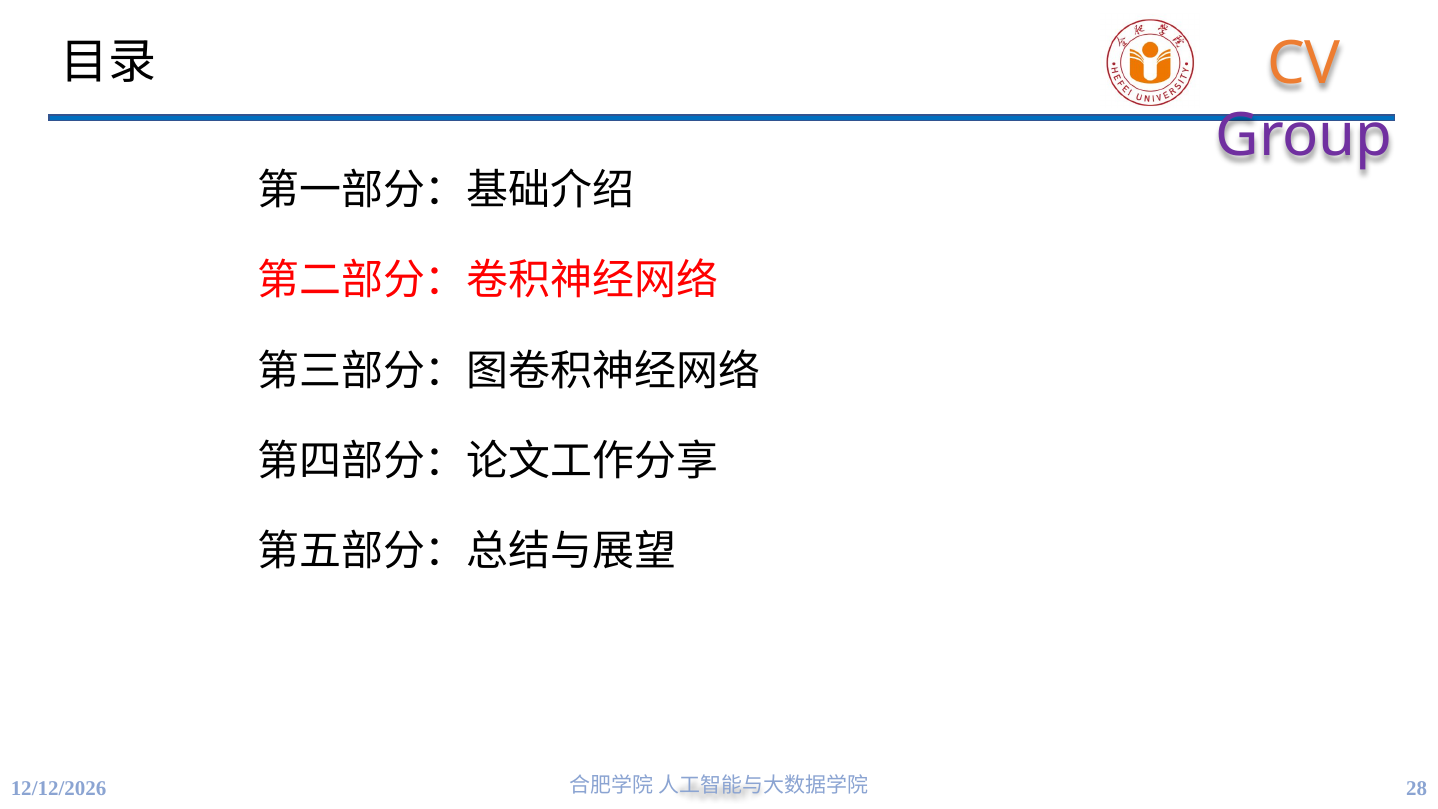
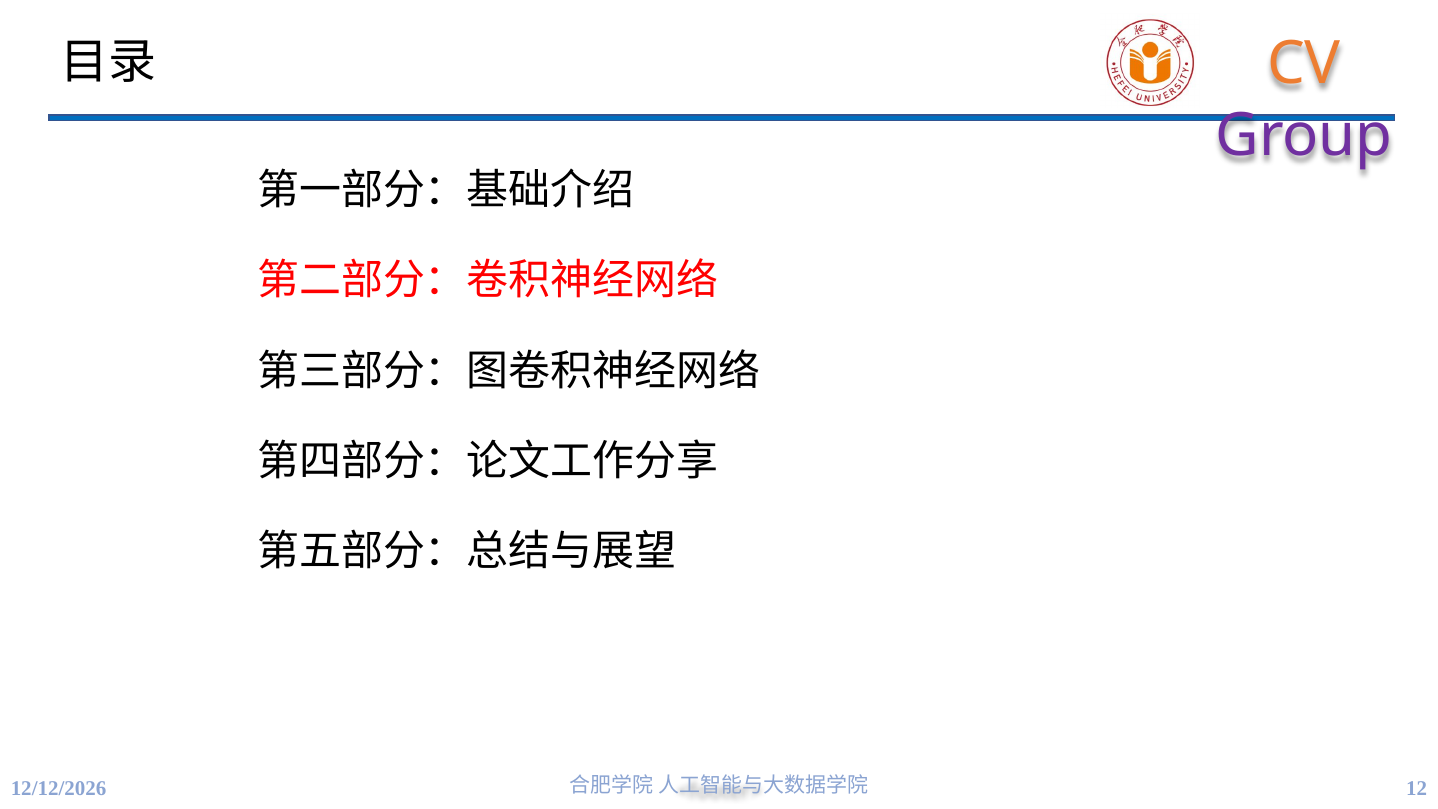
28: 28 -> 12
